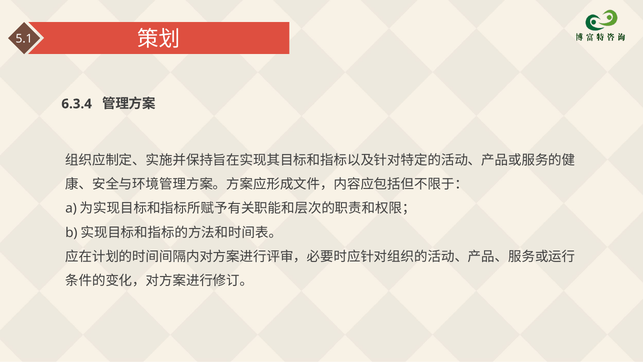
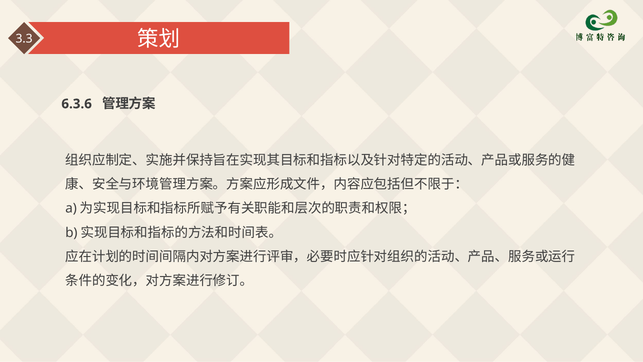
5.1: 5.1 -> 3.3
6.3.4: 6.3.4 -> 6.3.6
